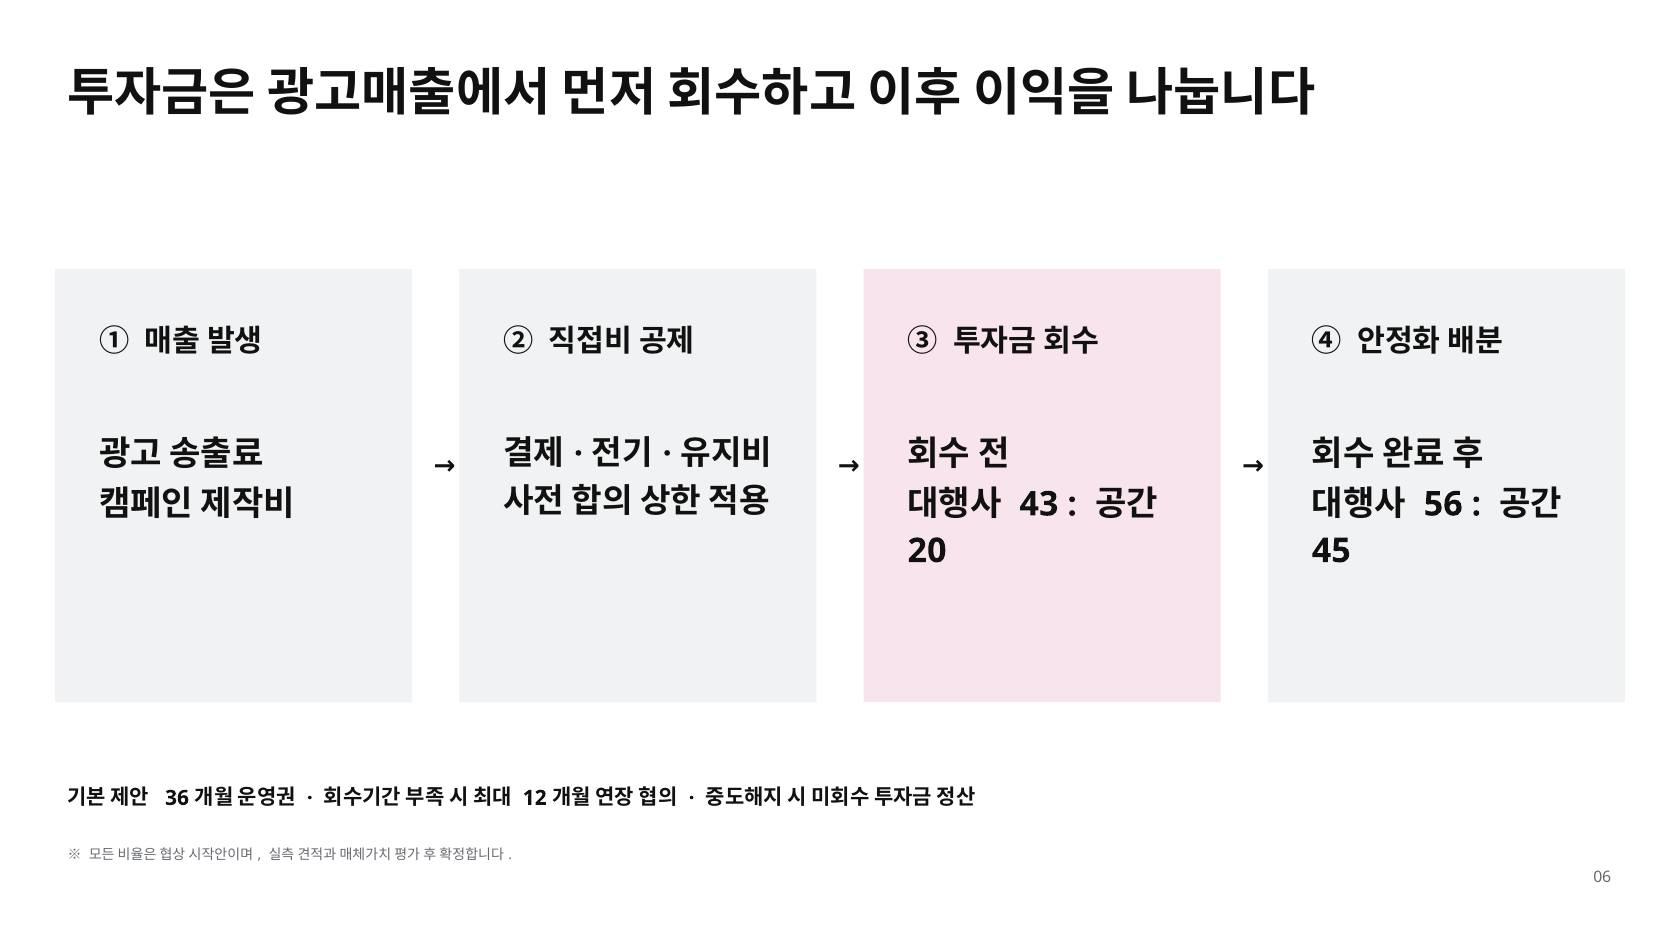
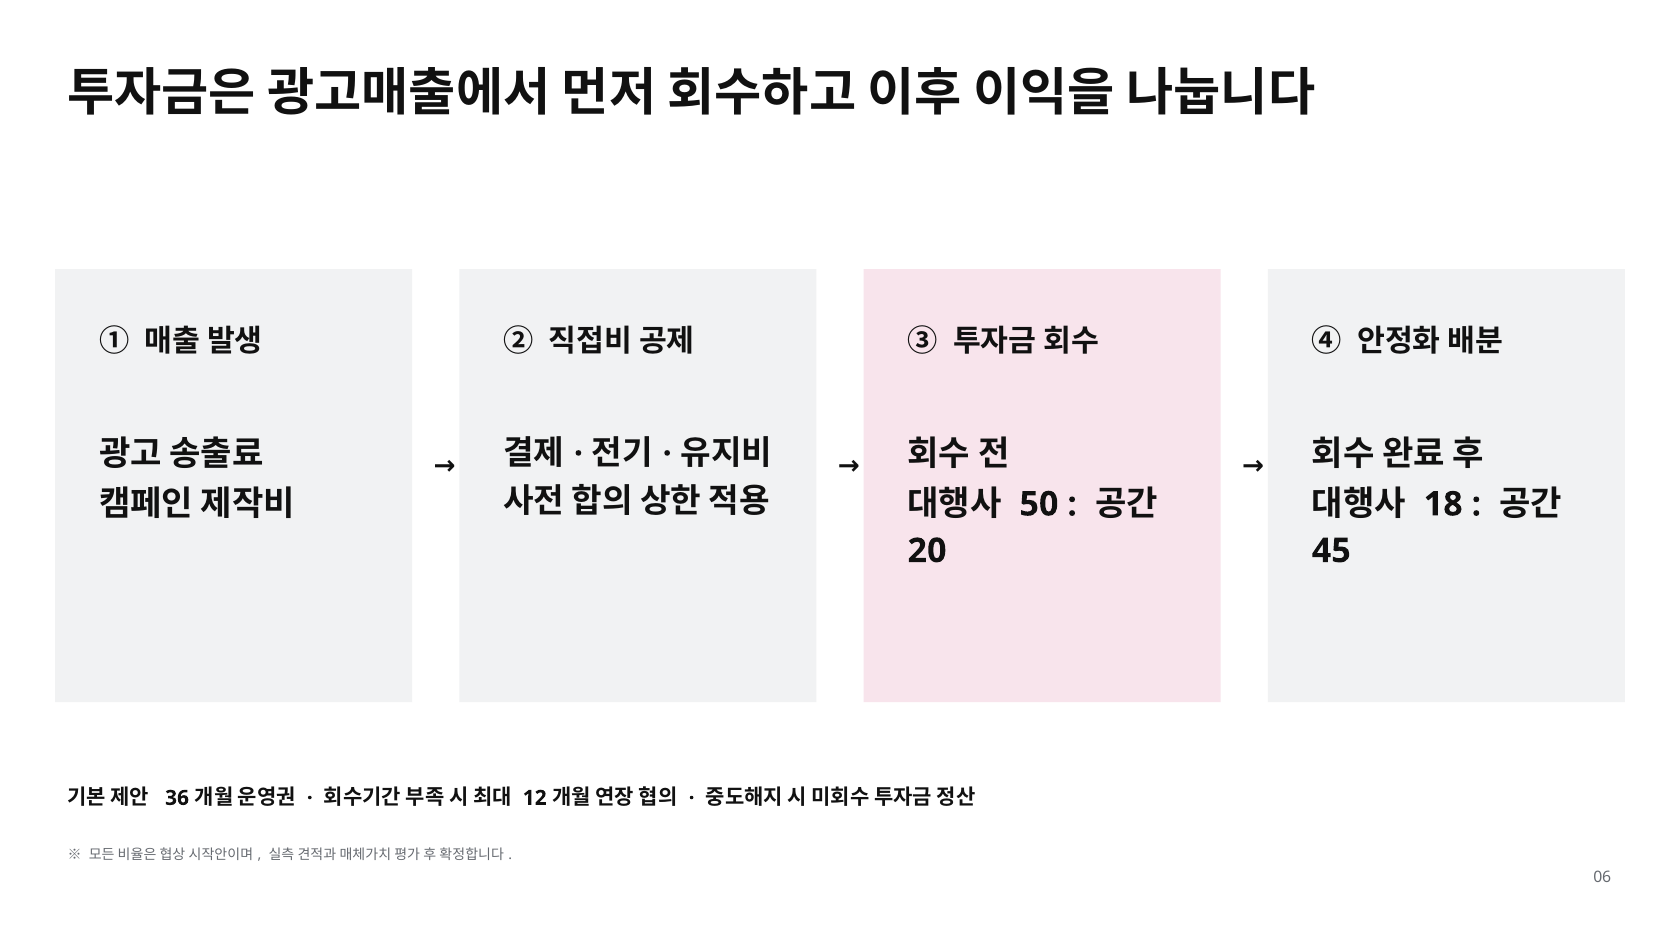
43: 43 -> 50
56: 56 -> 18
